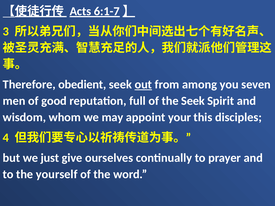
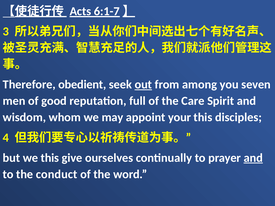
the Seek: Seek -> Care
we just: just -> this
and at (253, 158) underline: none -> present
yourself: yourself -> conduct
